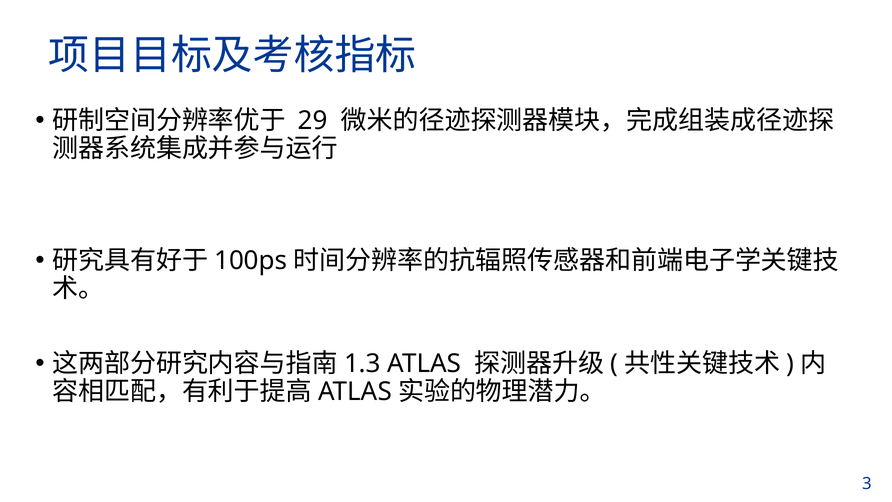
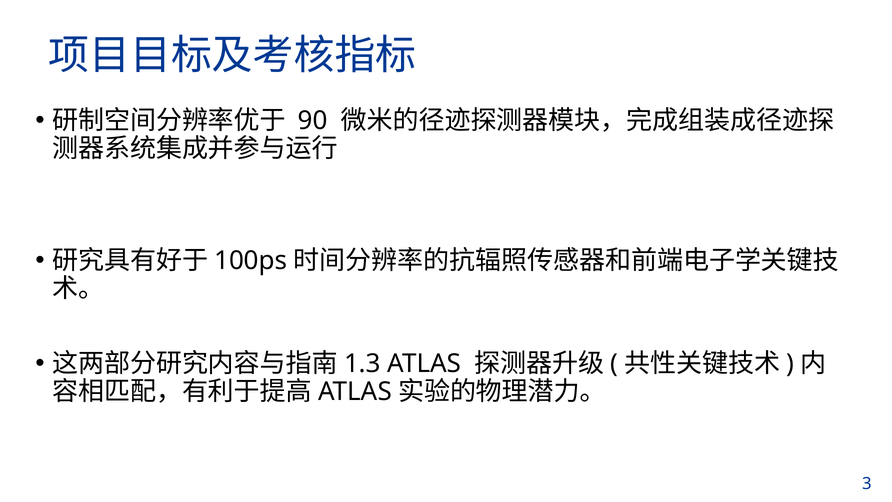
29: 29 -> 90
